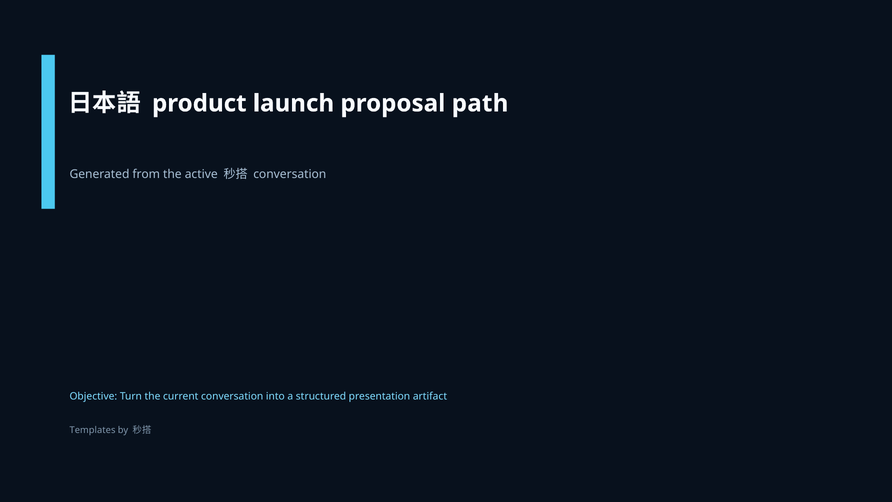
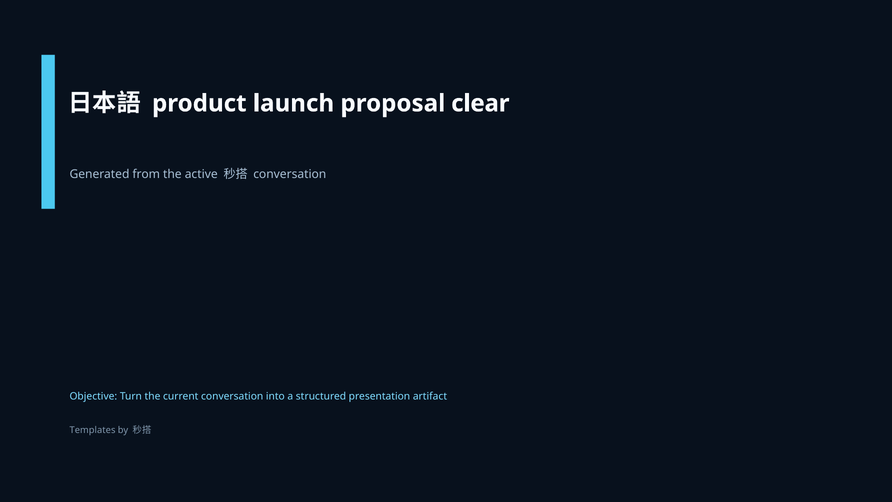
path: path -> clear
